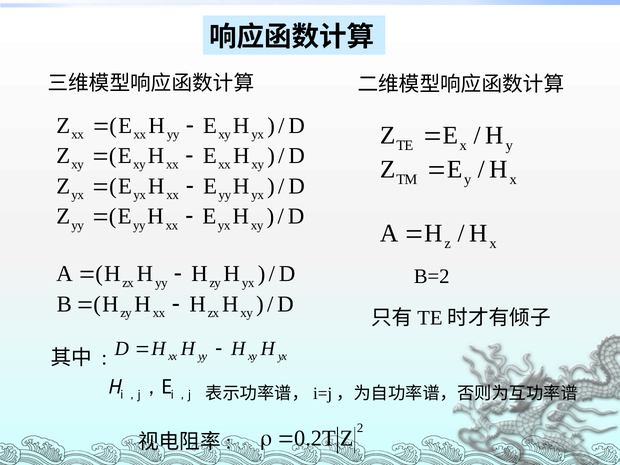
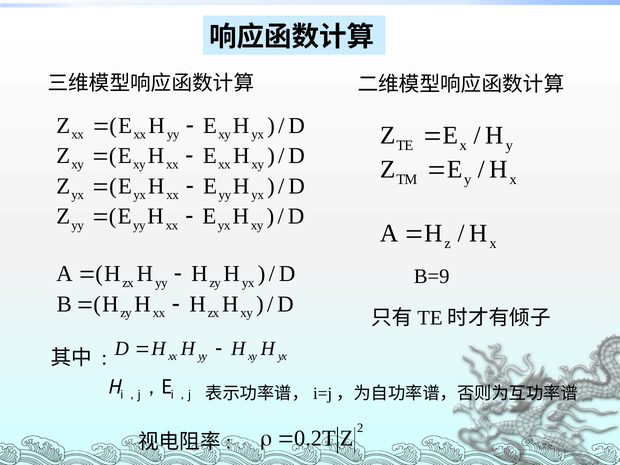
B=2: B=2 -> B=9
